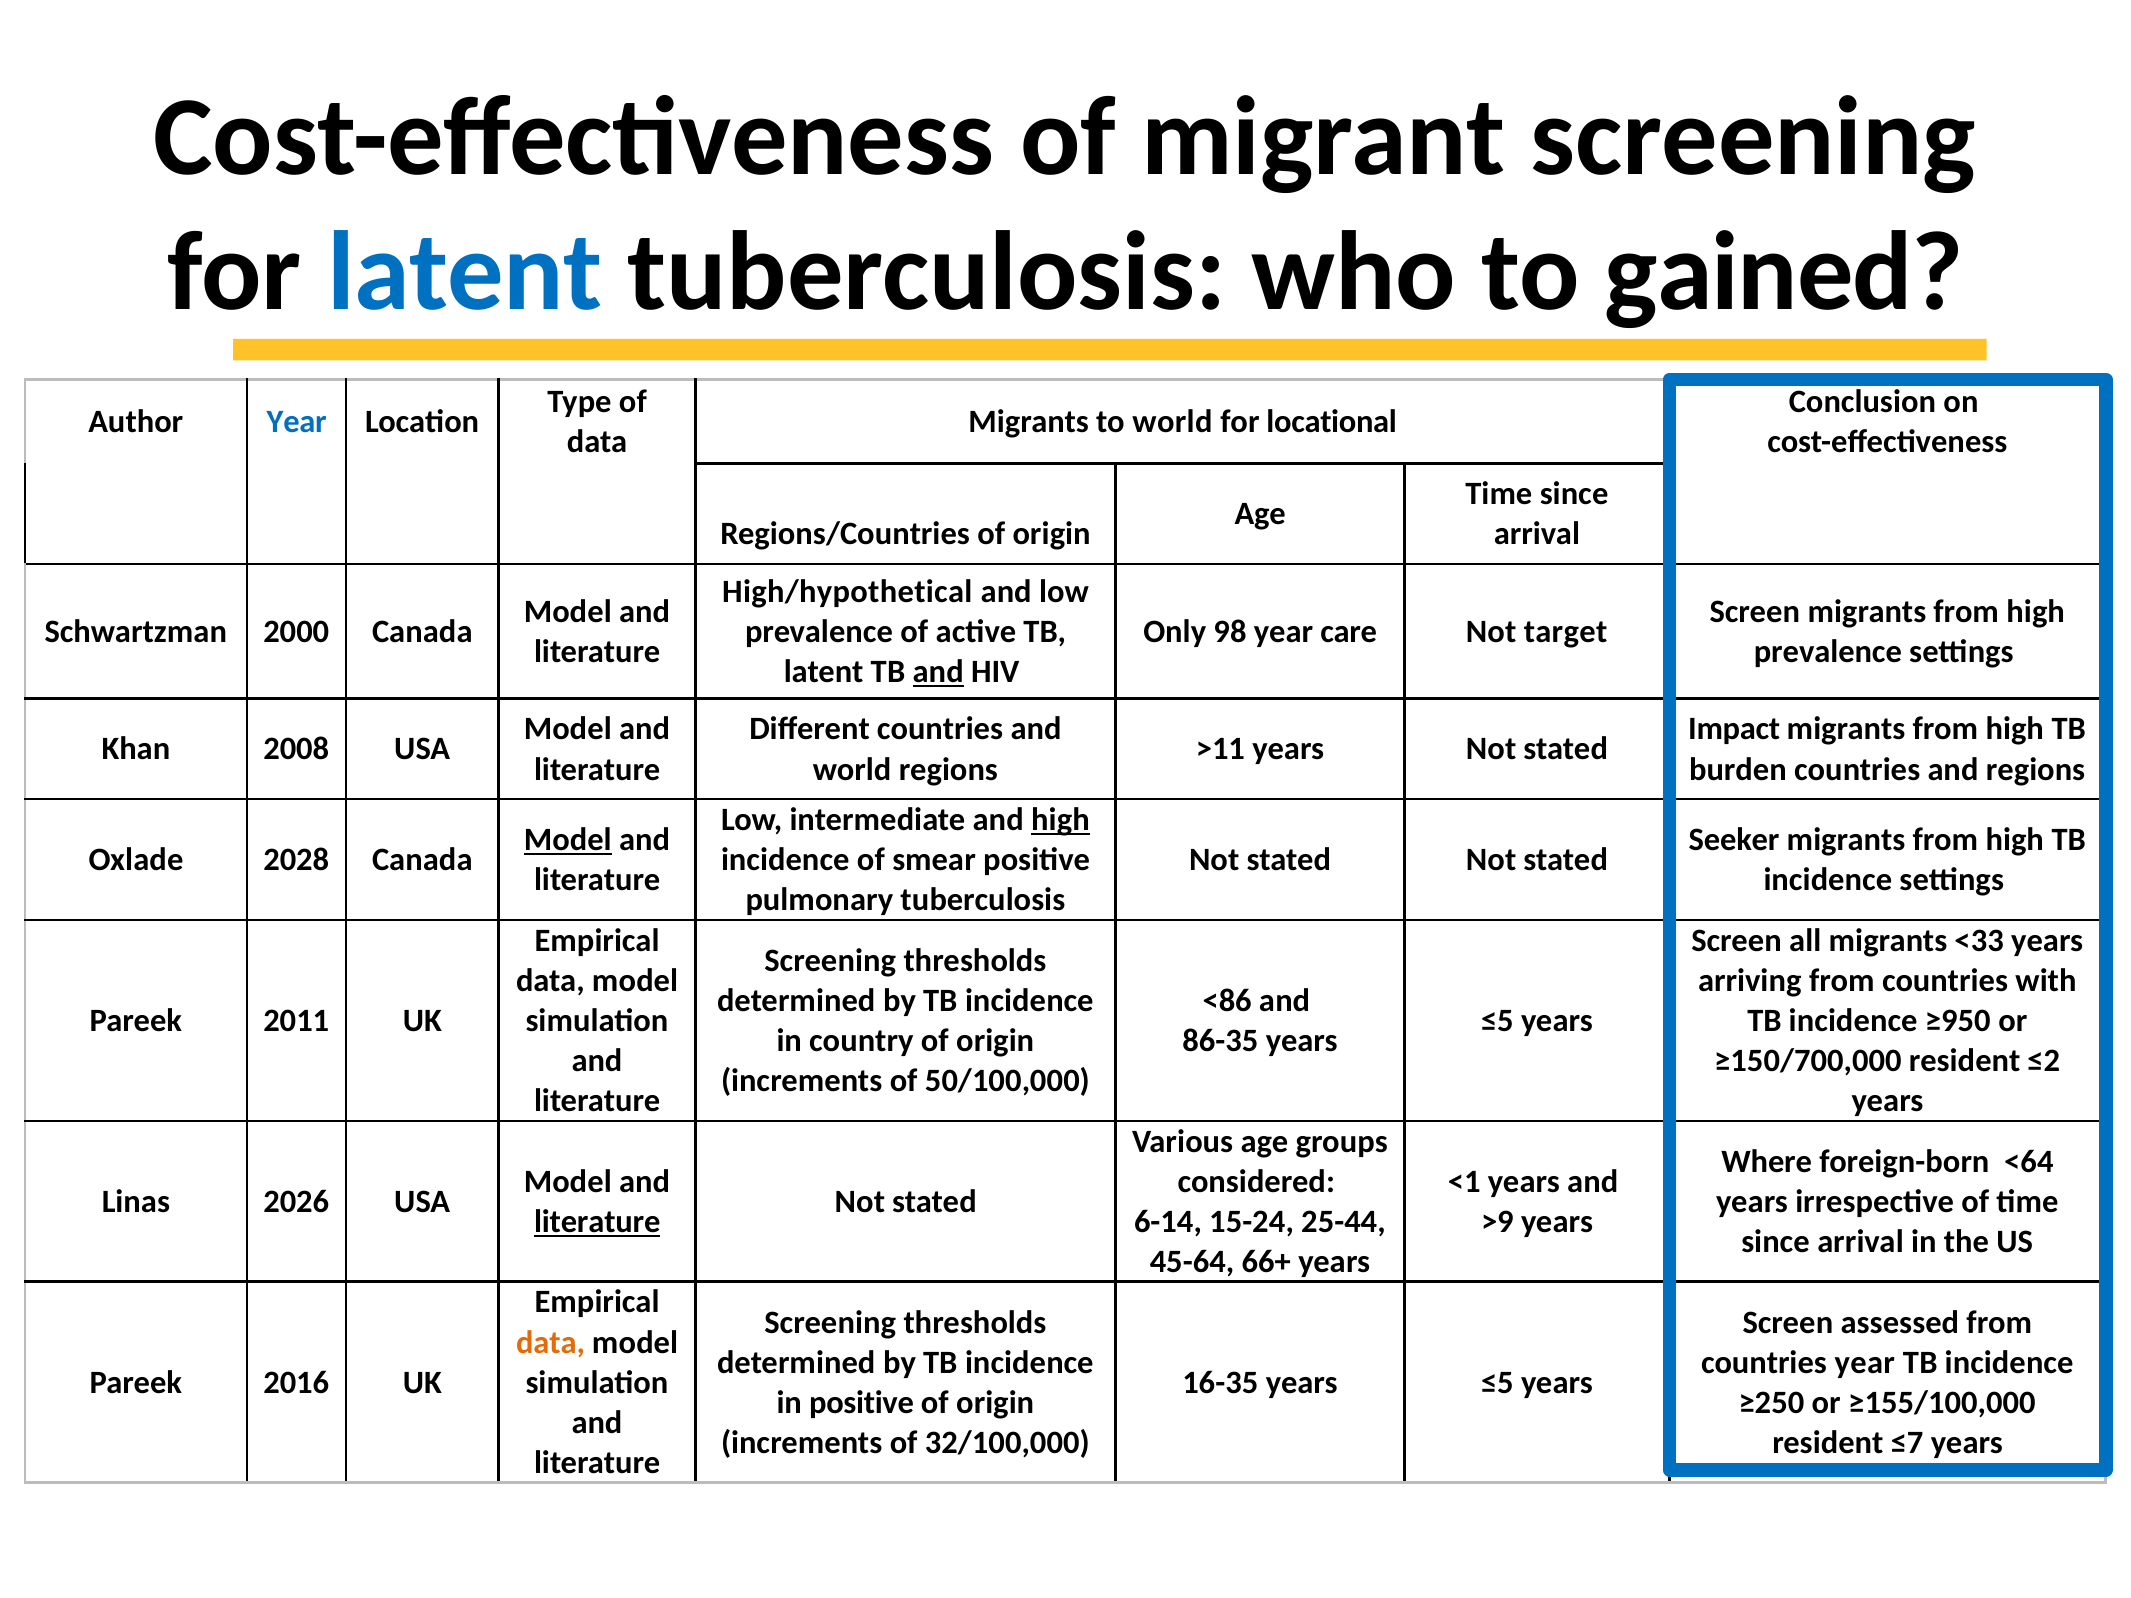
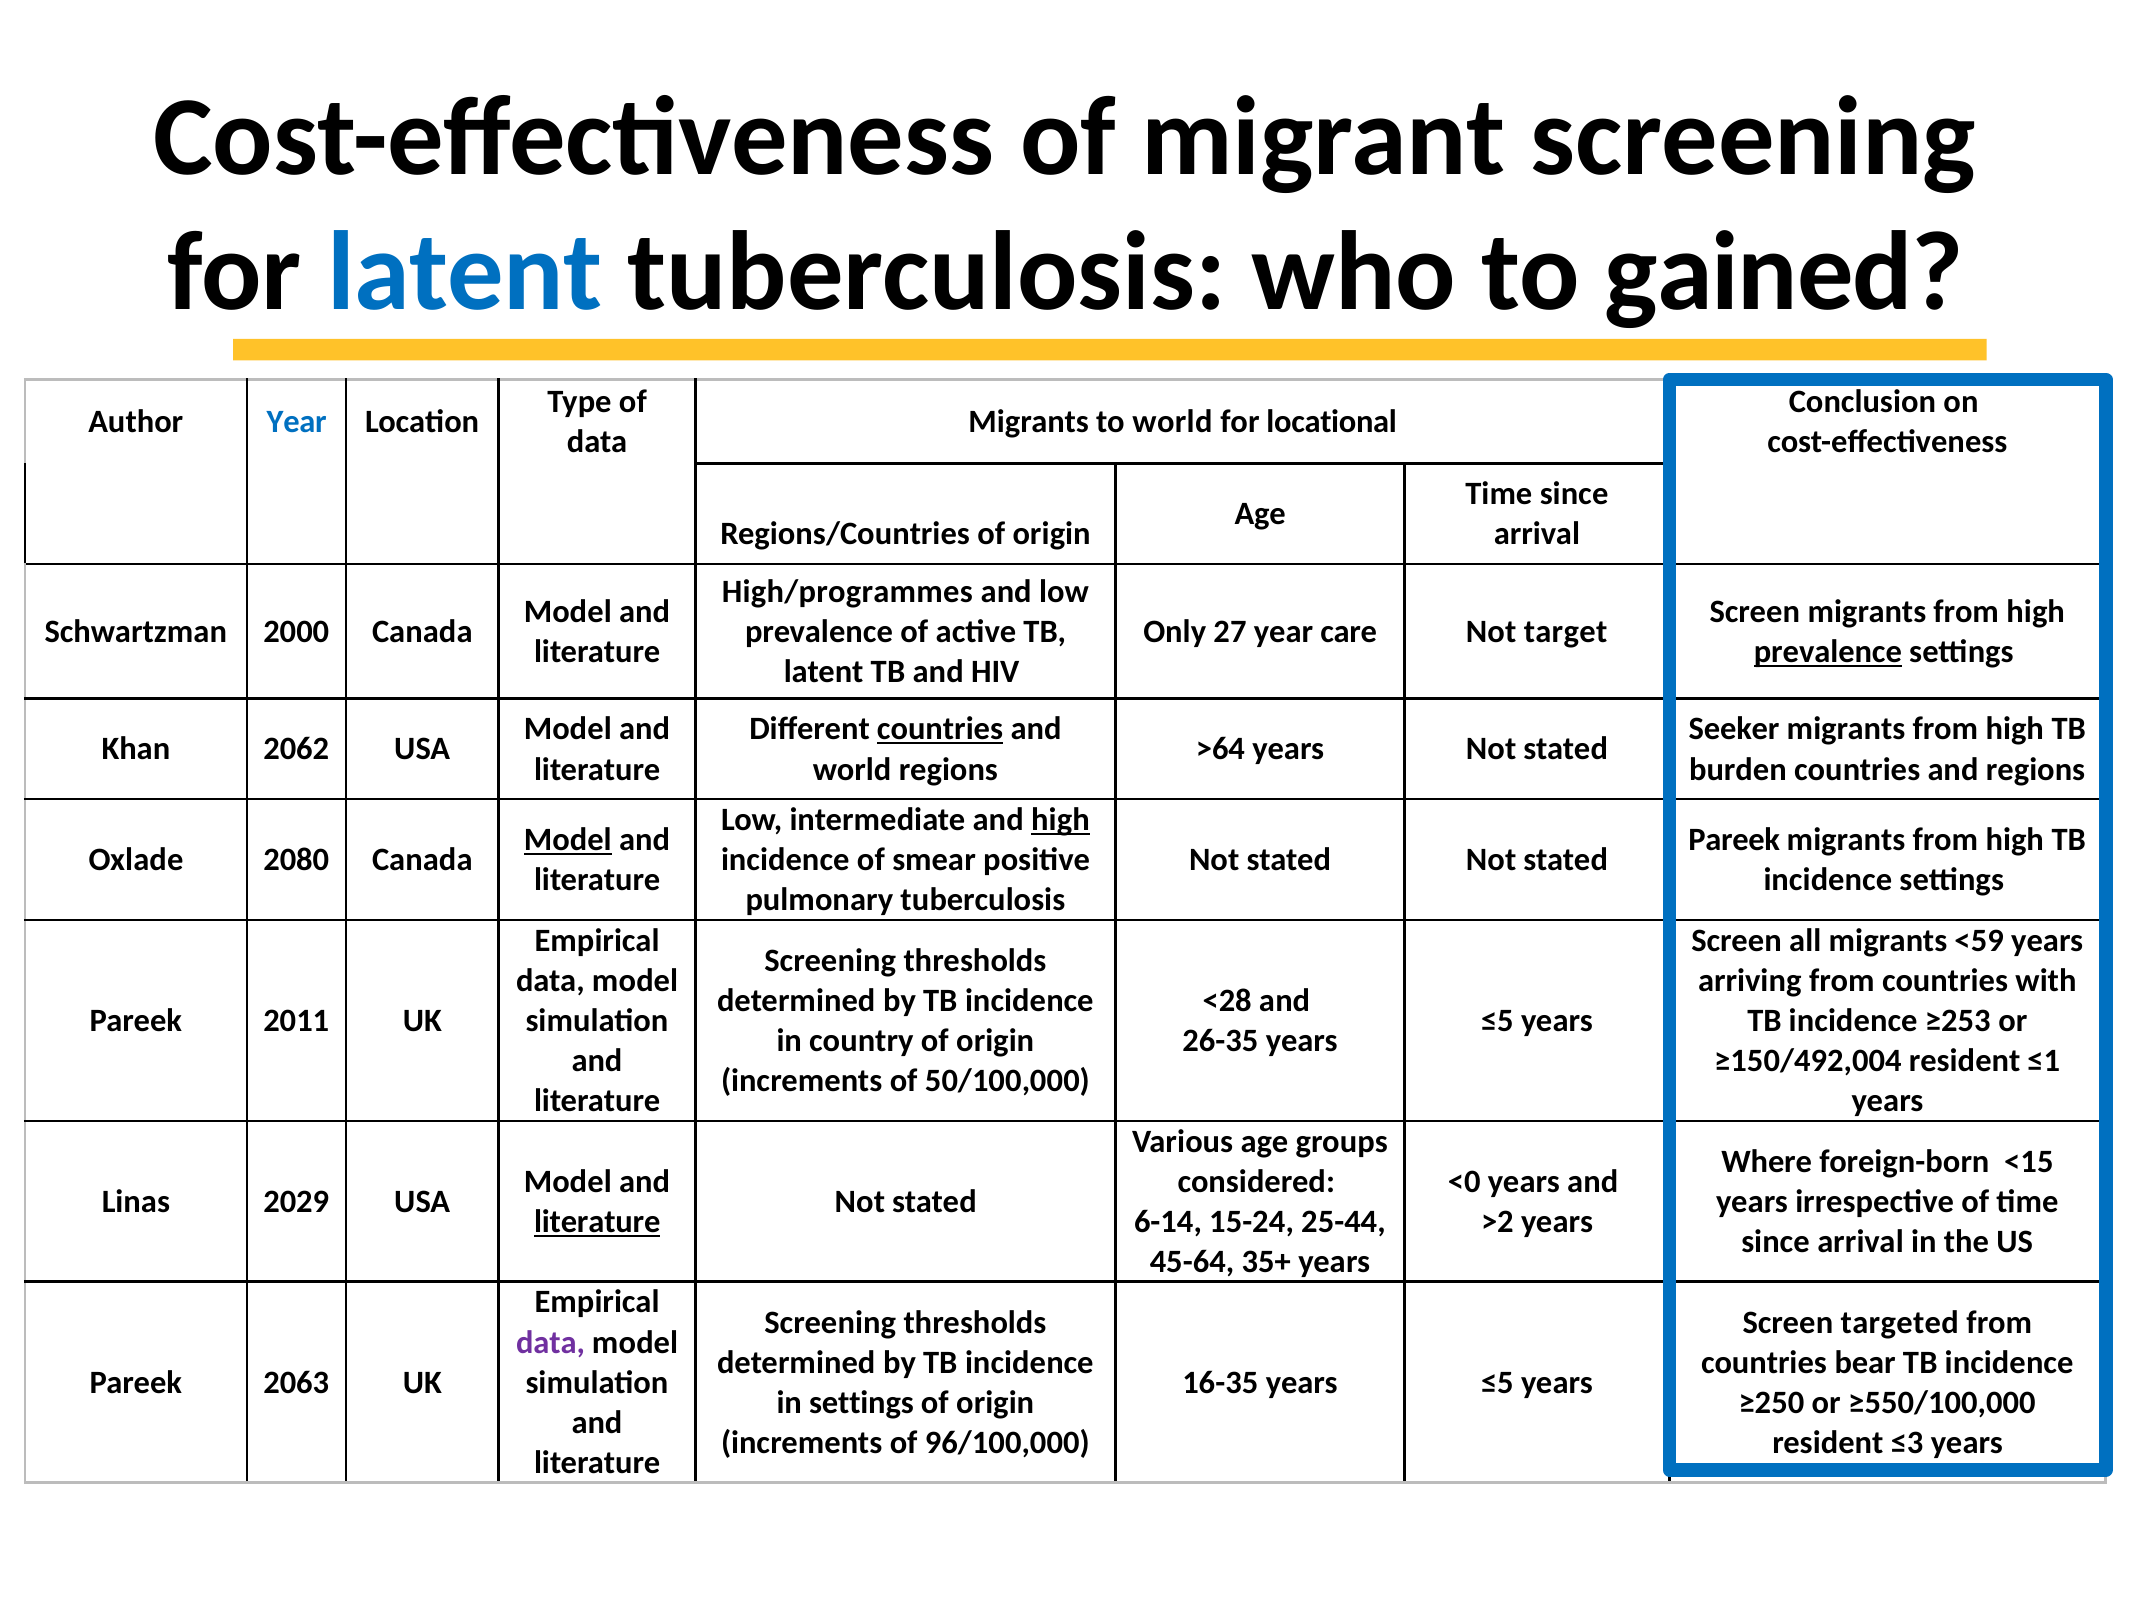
High/hypothetical: High/hypothetical -> High/programmes
98: 98 -> 27
prevalence at (1828, 652) underline: none -> present
and at (938, 672) underline: present -> none
countries at (940, 729) underline: none -> present
Impact: Impact -> Seeker
2008: 2008 -> 2062
>11: >11 -> >64
Seeker at (1734, 840): Seeker -> Pareek
2028: 2028 -> 2080
<33: <33 -> <59
<86: <86 -> <28
≥950: ≥950 -> ≥253
86-35: 86-35 -> 26-35
≥150/700,000: ≥150/700,000 -> ≥150/492,004
≤2: ≤2 -> ≤1
<64: <64 -> <15
<1: <1 -> <0
2026: 2026 -> 2029
>9: >9 -> >2
66+: 66+ -> 35+
assessed: assessed -> targeted
data at (550, 1343) colour: orange -> purple
countries year: year -> bear
2016: 2016 -> 2063
in positive: positive -> settings
≥155/100,000: ≥155/100,000 -> ≥550/100,000
32/100,000: 32/100,000 -> 96/100,000
≤7: ≤7 -> ≤3
